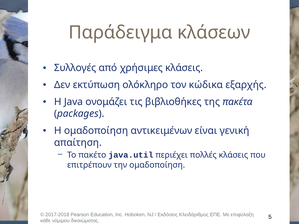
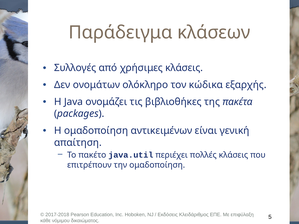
εκτύπωση: εκτύπωση -> ονομάτων
